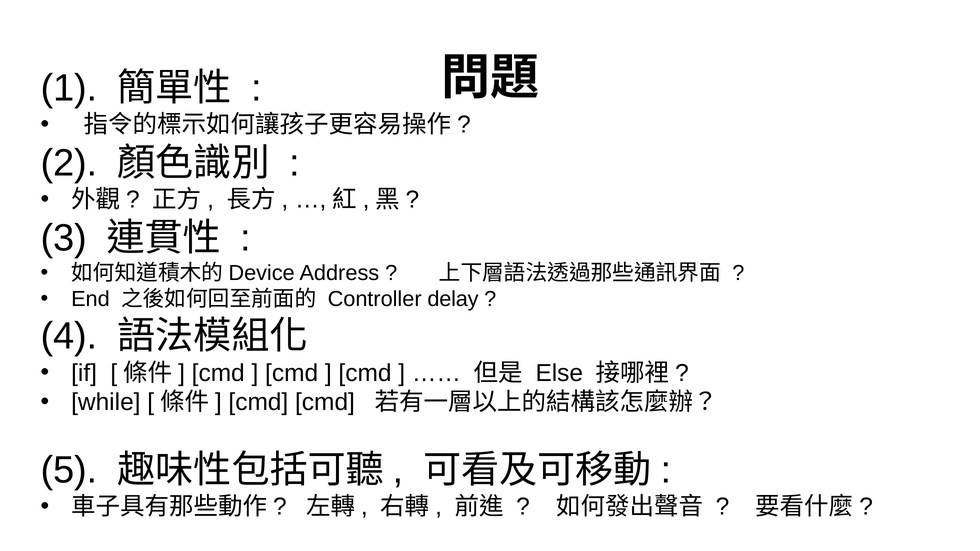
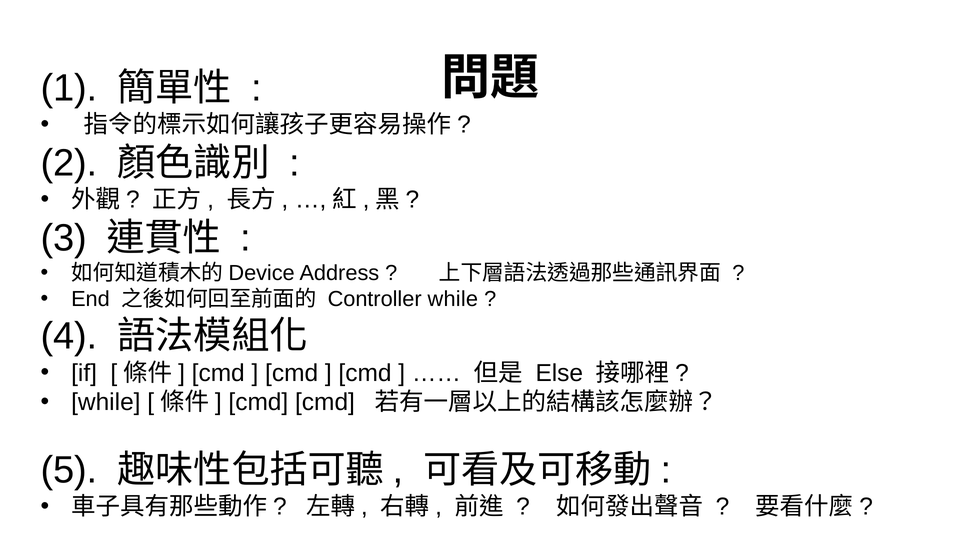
Controller delay: delay -> while
